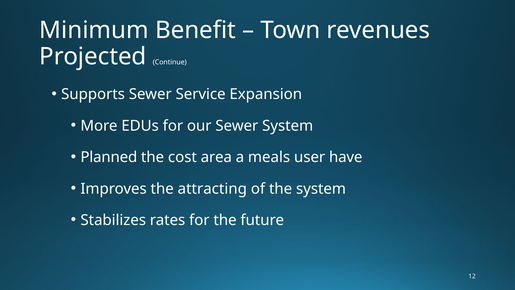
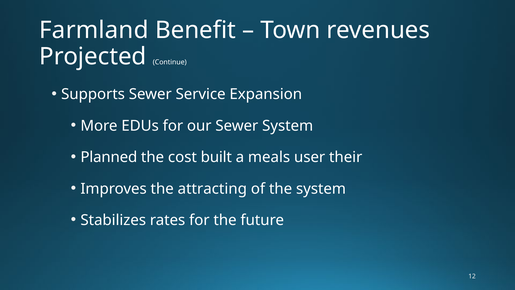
Minimum: Minimum -> Farmland
area: area -> built
have: have -> their
